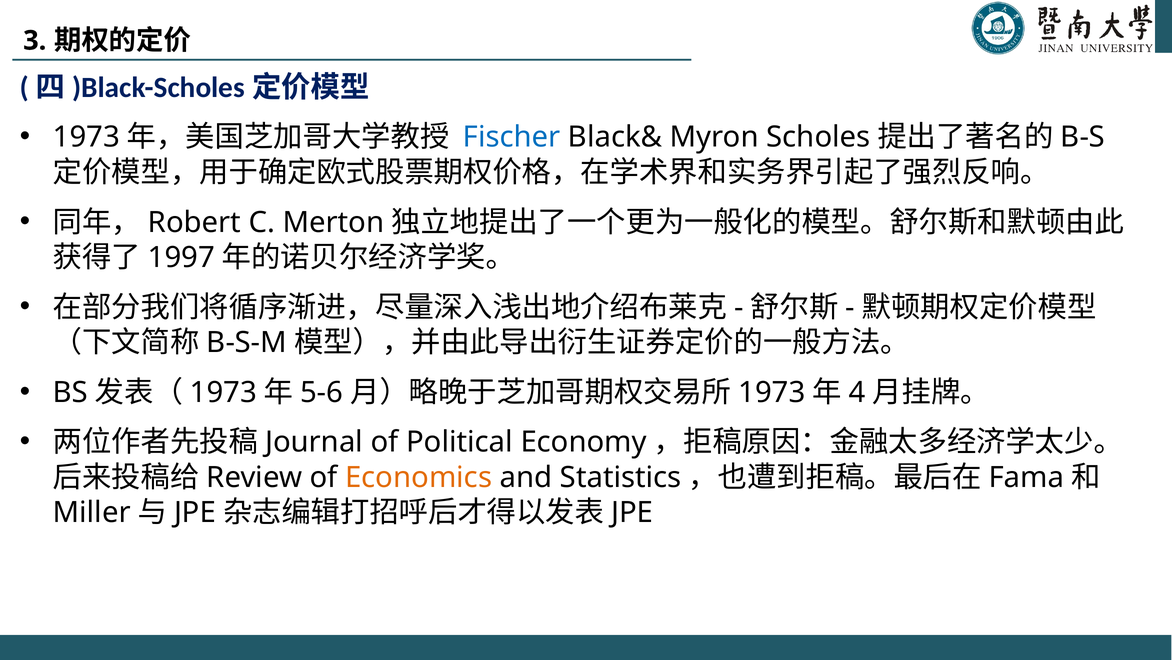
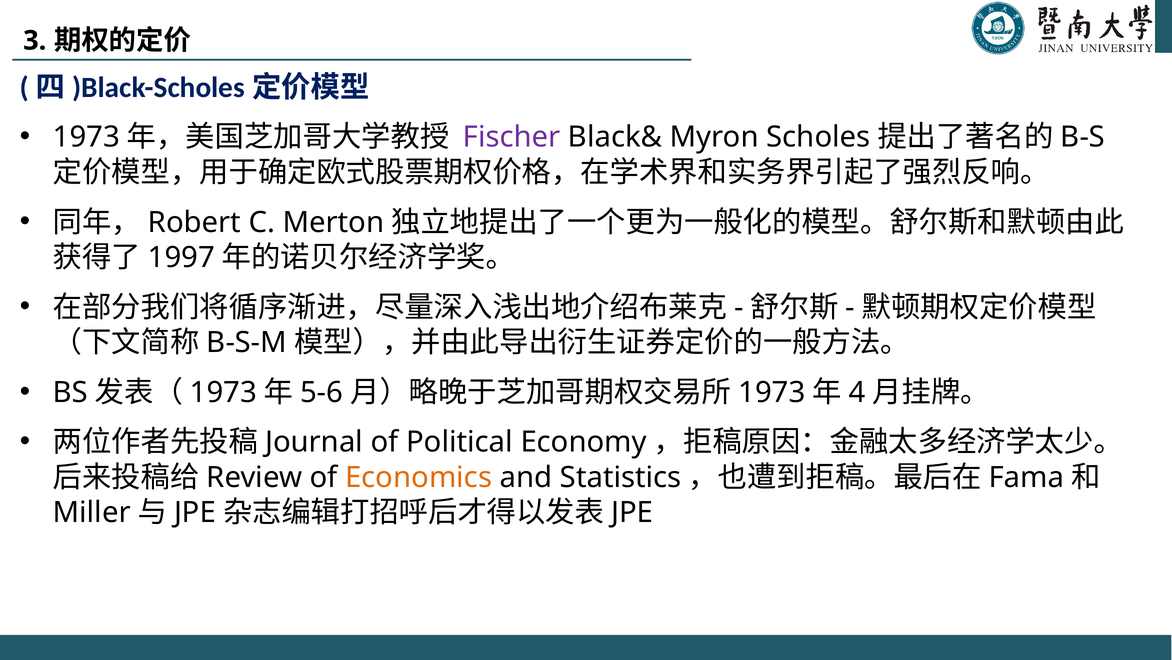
Fischer colour: blue -> purple
